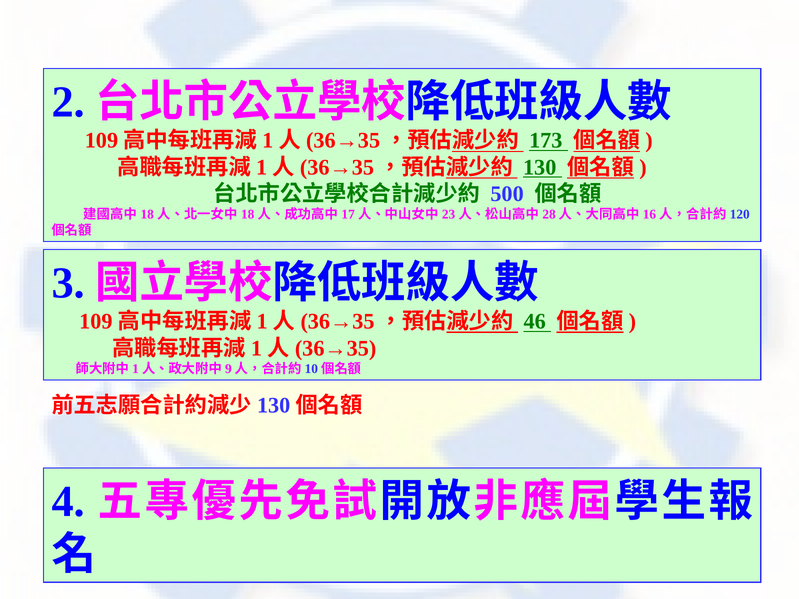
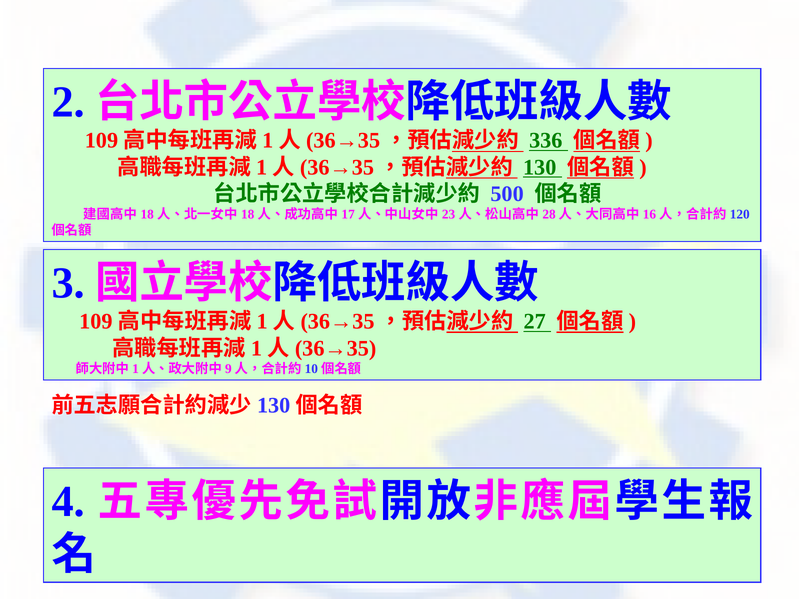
173: 173 -> 336
46: 46 -> 27
